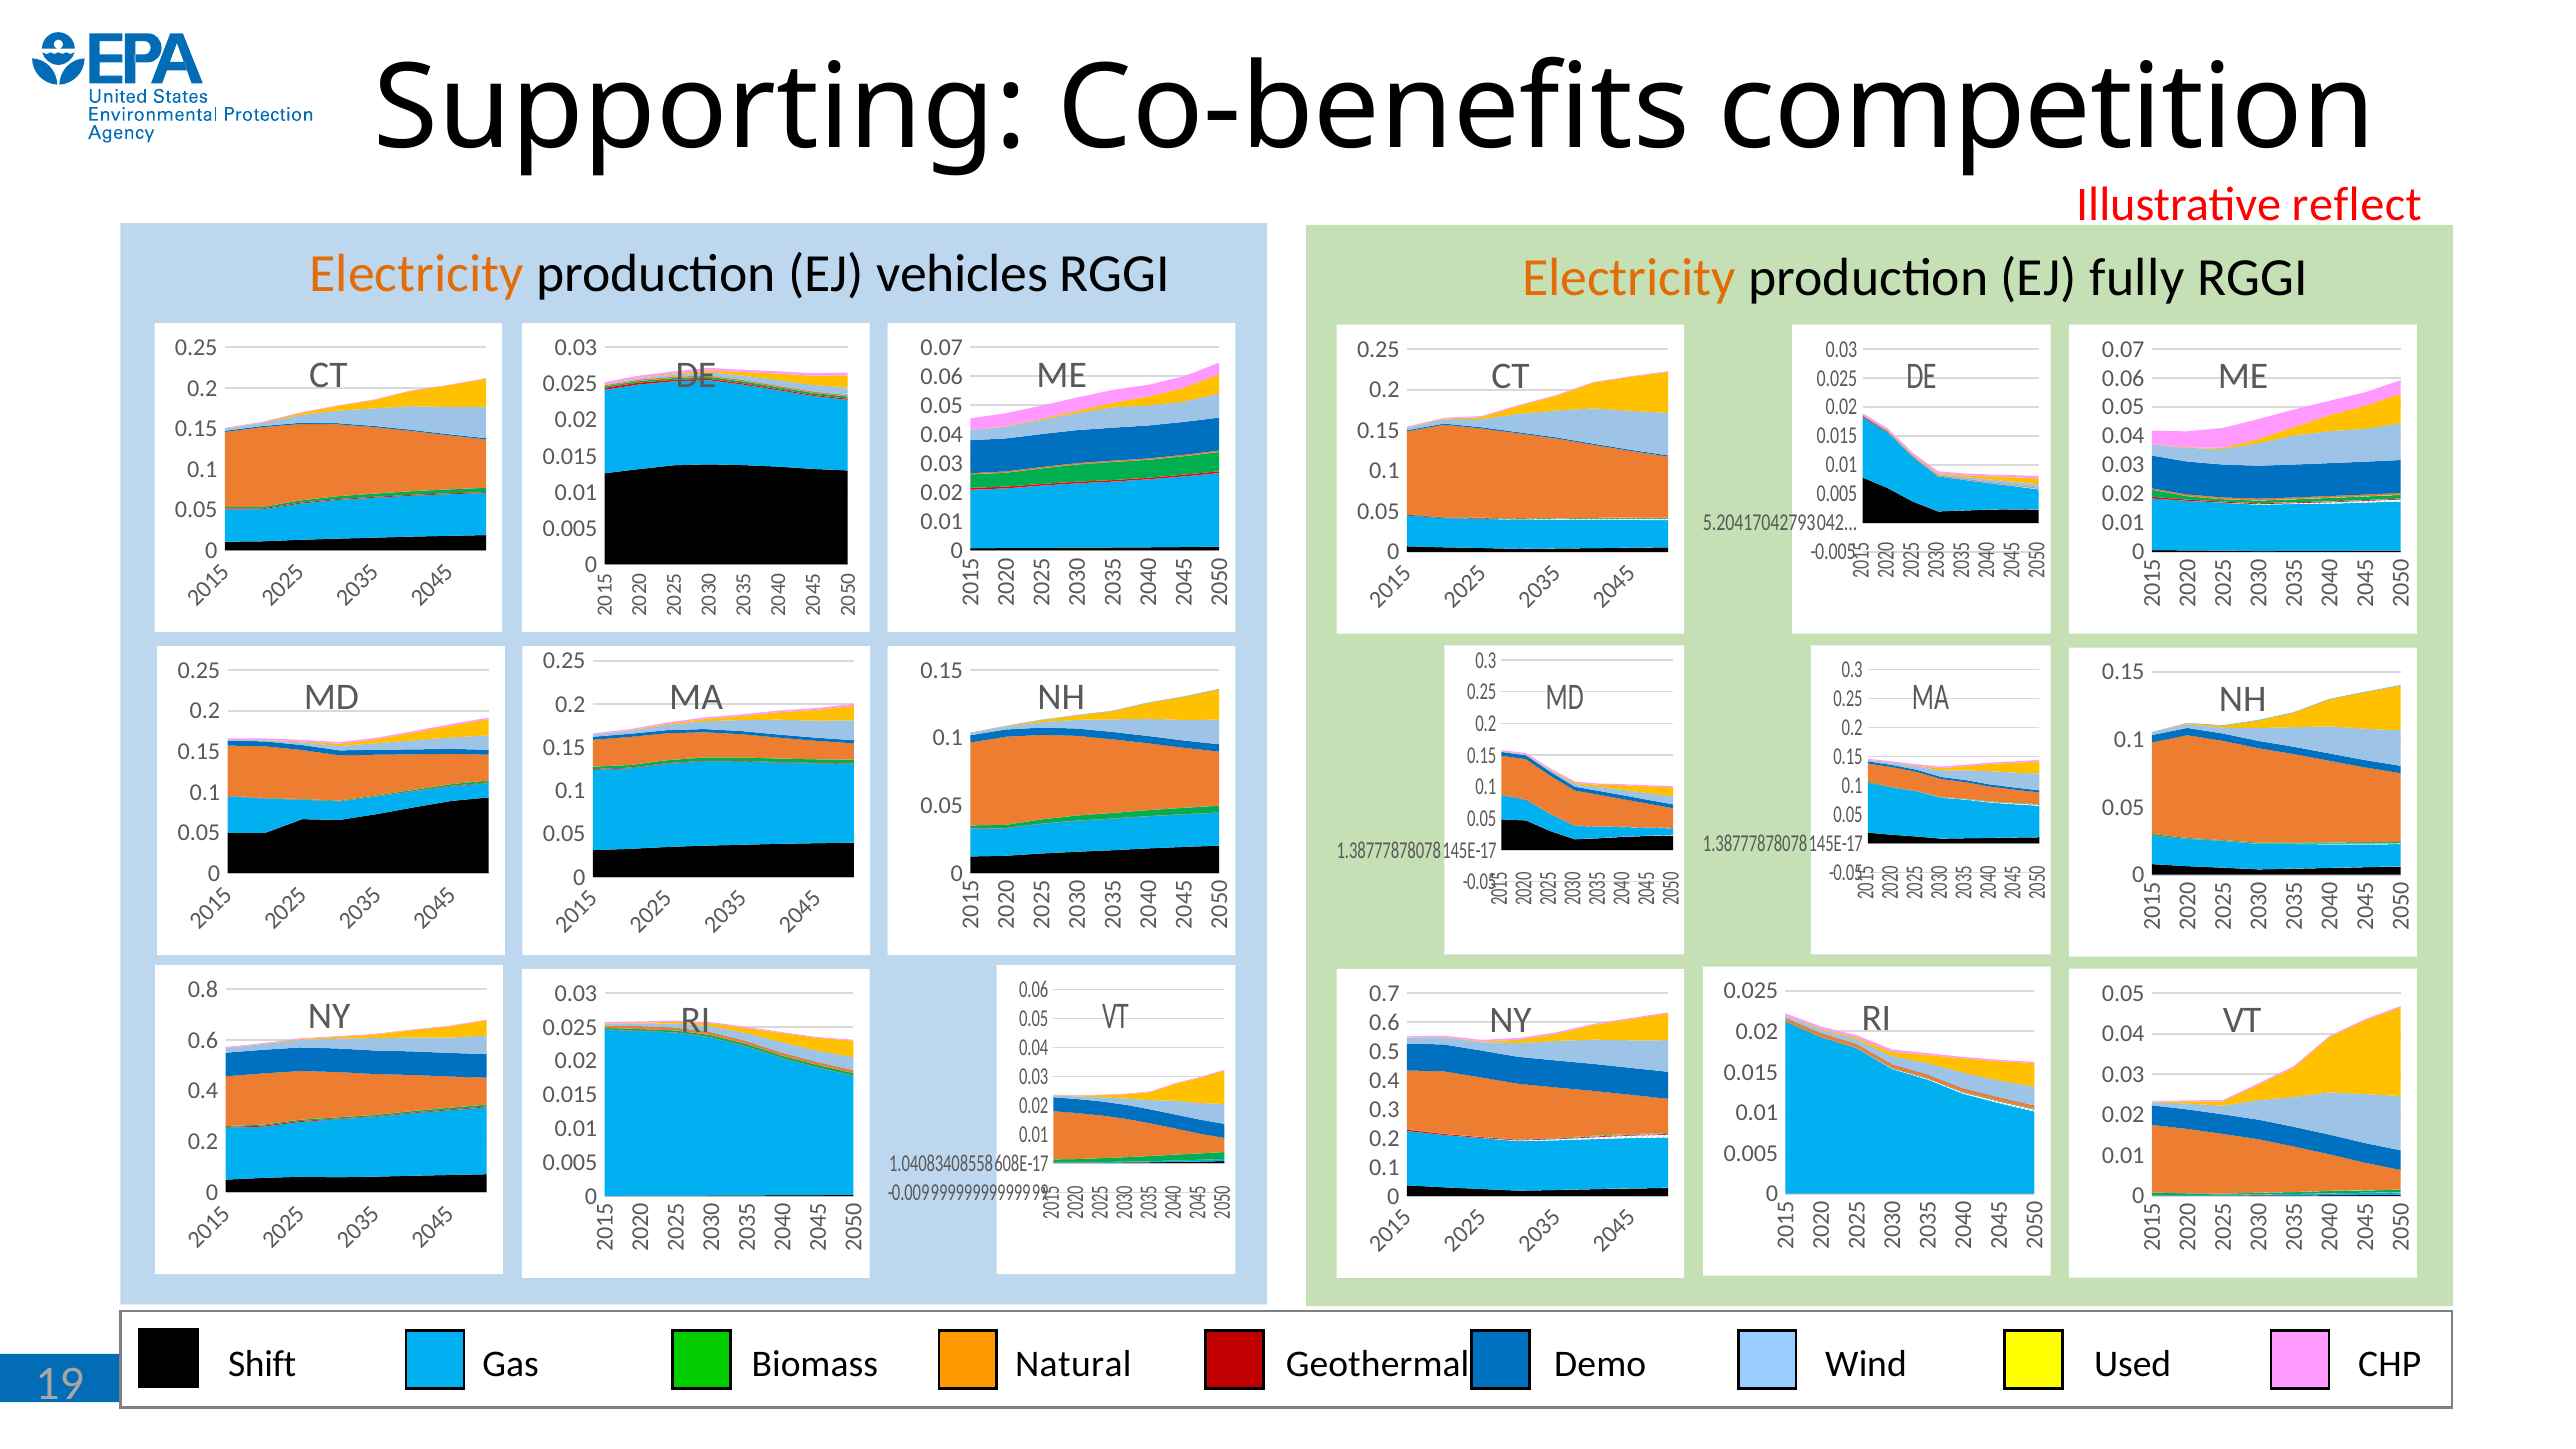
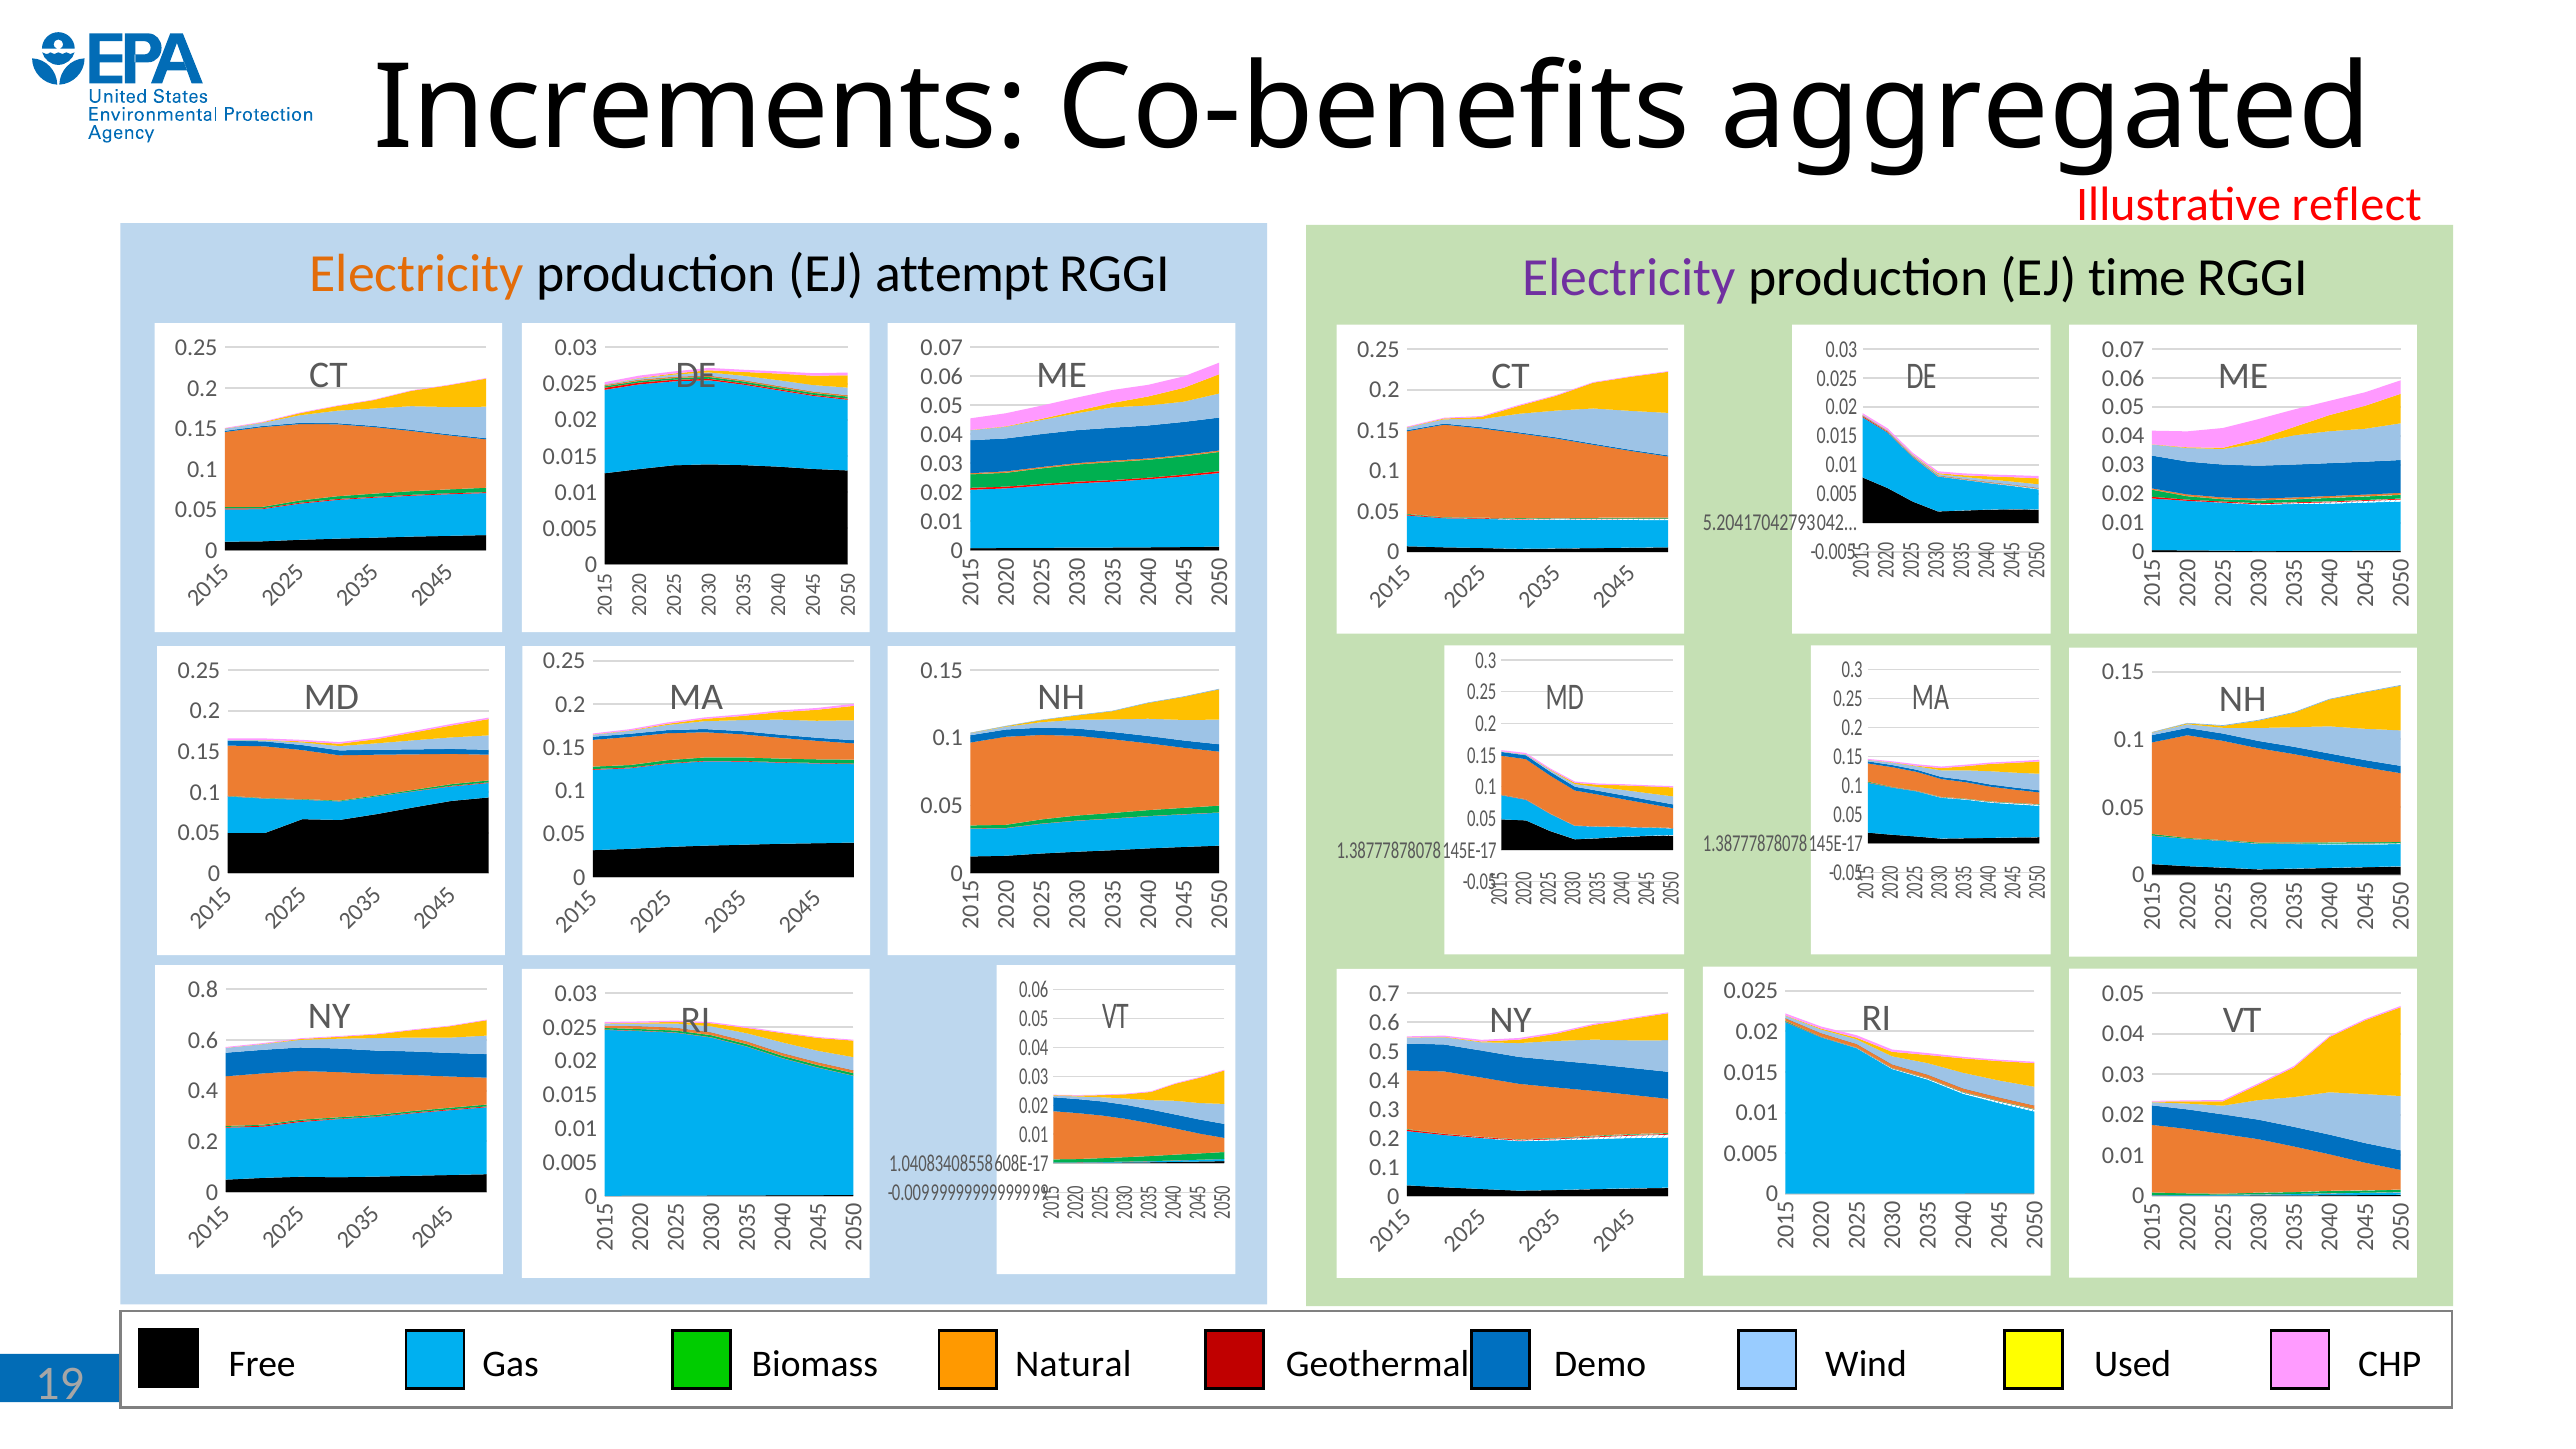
Supporting: Supporting -> Increments
competition: competition -> aggregated
vehicles: vehicles -> attempt
Electricity at (1629, 278) colour: orange -> purple
fully: fully -> time
Shift: Shift -> Free
